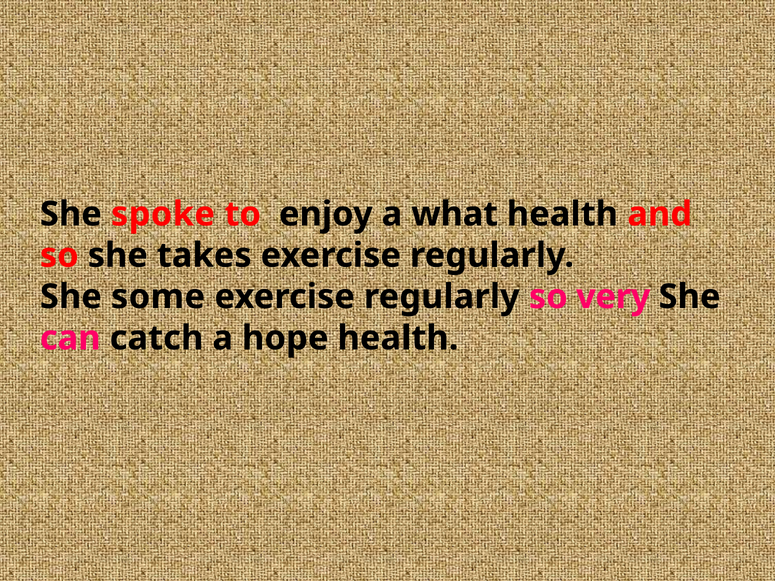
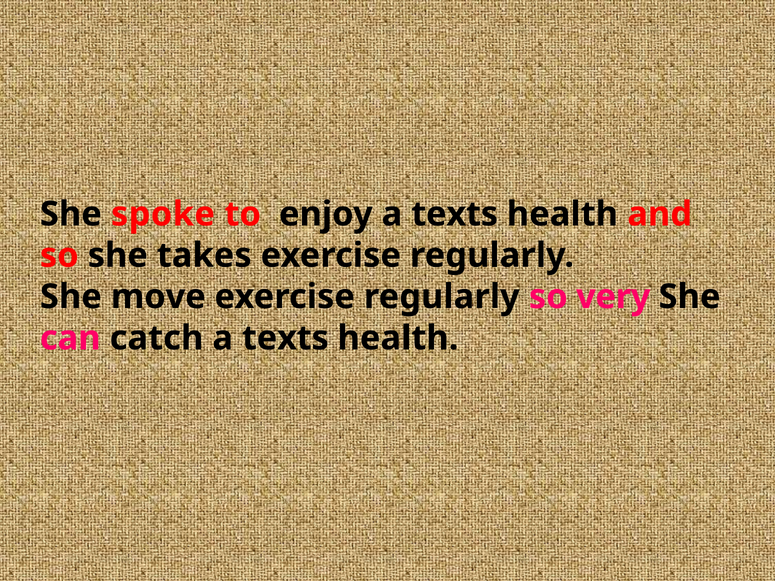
enjoy a what: what -> texts
some: some -> move
hope at (285, 338): hope -> texts
